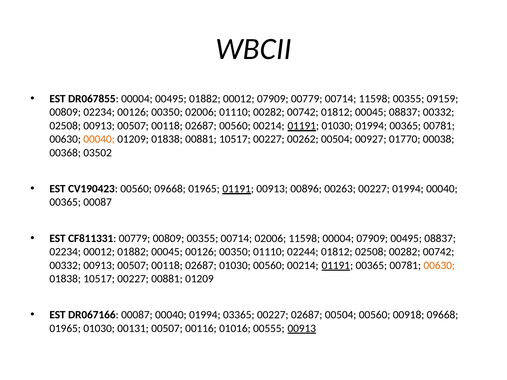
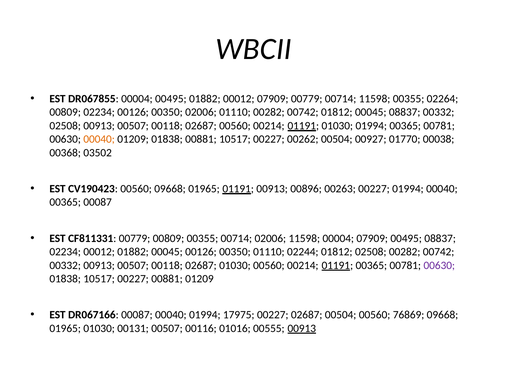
09159: 09159 -> 02264
00630 at (439, 265) colour: orange -> purple
03365: 03365 -> 17975
00918: 00918 -> 76869
